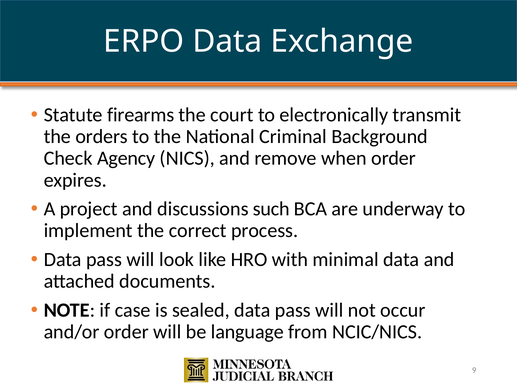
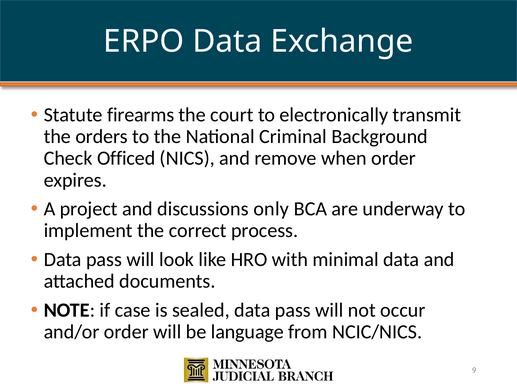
Agency: Agency -> Officed
such: such -> only
